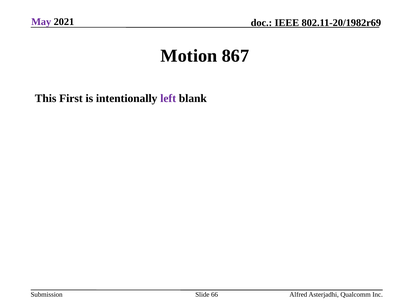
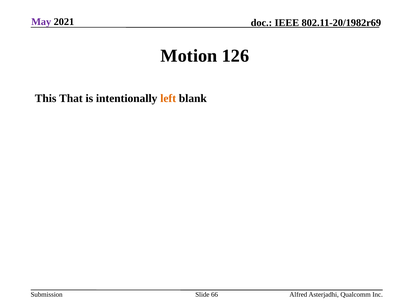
867: 867 -> 126
First: First -> That
left colour: purple -> orange
